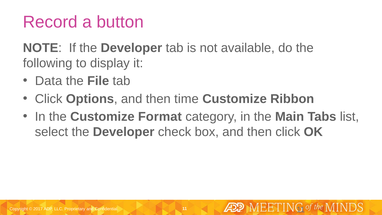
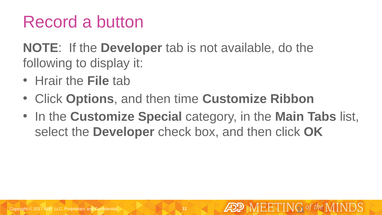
Data: Data -> Hrair
Format: Format -> Special
